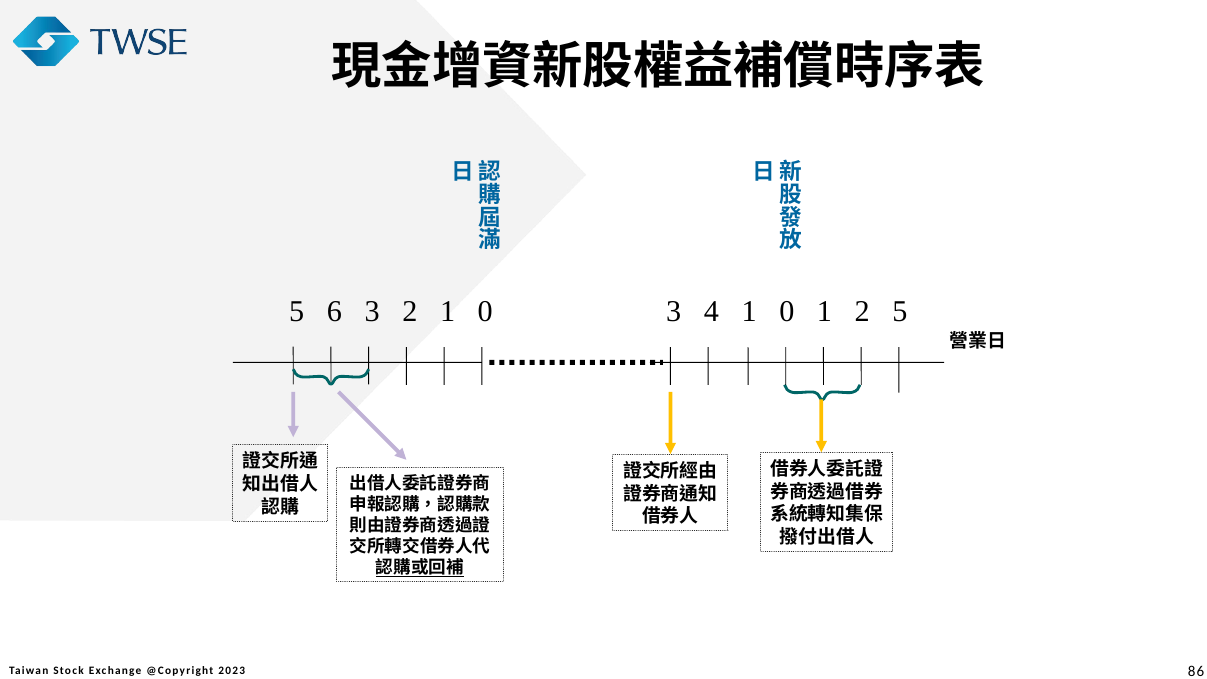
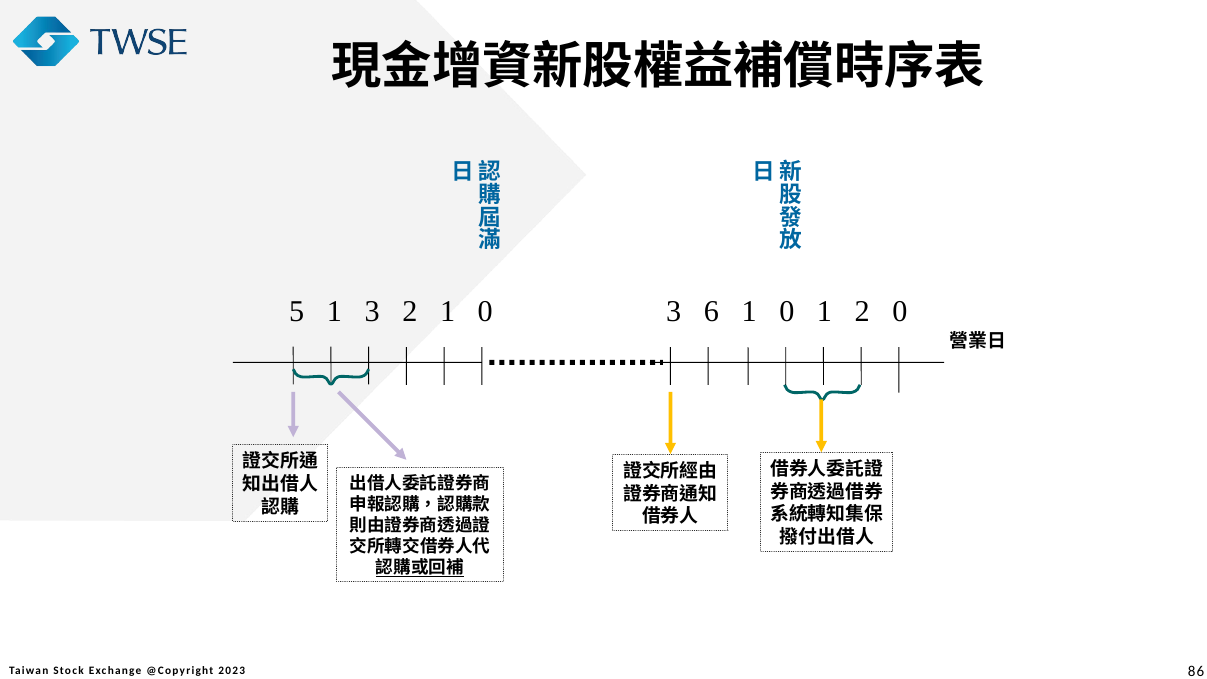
5 6: 6 -> 1
4: 4 -> 6
2 5: 5 -> 0
